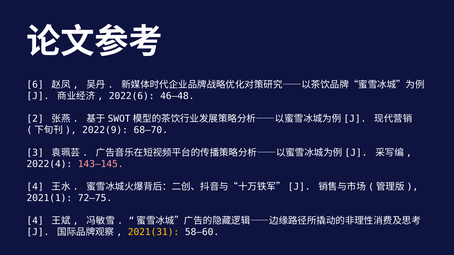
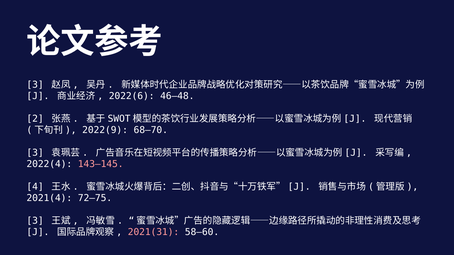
6 at (35, 85): 6 -> 3
2021(1: 2021(1 -> 2021(4
4 at (35, 221): 4 -> 3
2021(31 colour: yellow -> pink
